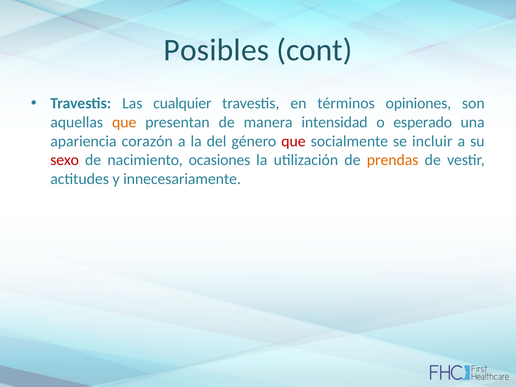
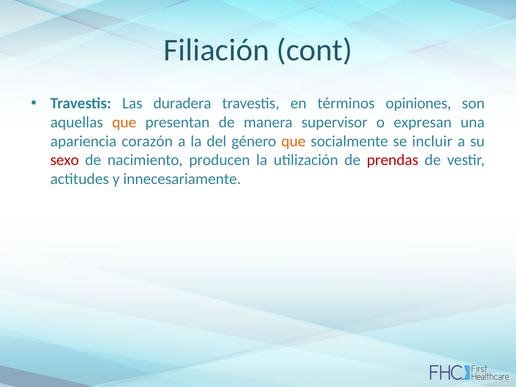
Posibles: Posibles -> Filiación
cualquier: cualquier -> duradera
intensidad: intensidad -> supervisor
esperado: esperado -> expresan
que at (293, 141) colour: red -> orange
ocasiones: ocasiones -> producen
prendas colour: orange -> red
